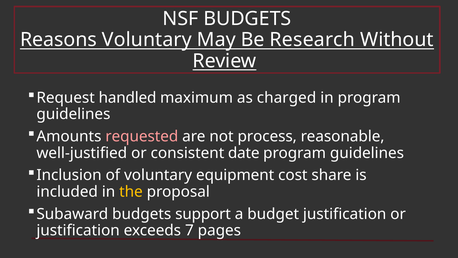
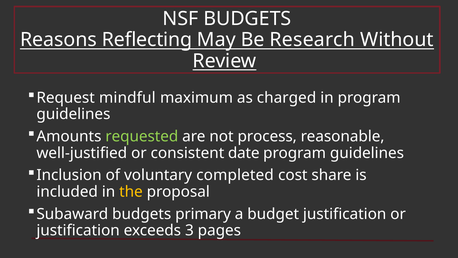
Reasons Voluntary: Voluntary -> Reflecting
handled: handled -> mindful
requested colour: pink -> light green
equipment: equipment -> completed
support: support -> primary
7: 7 -> 3
